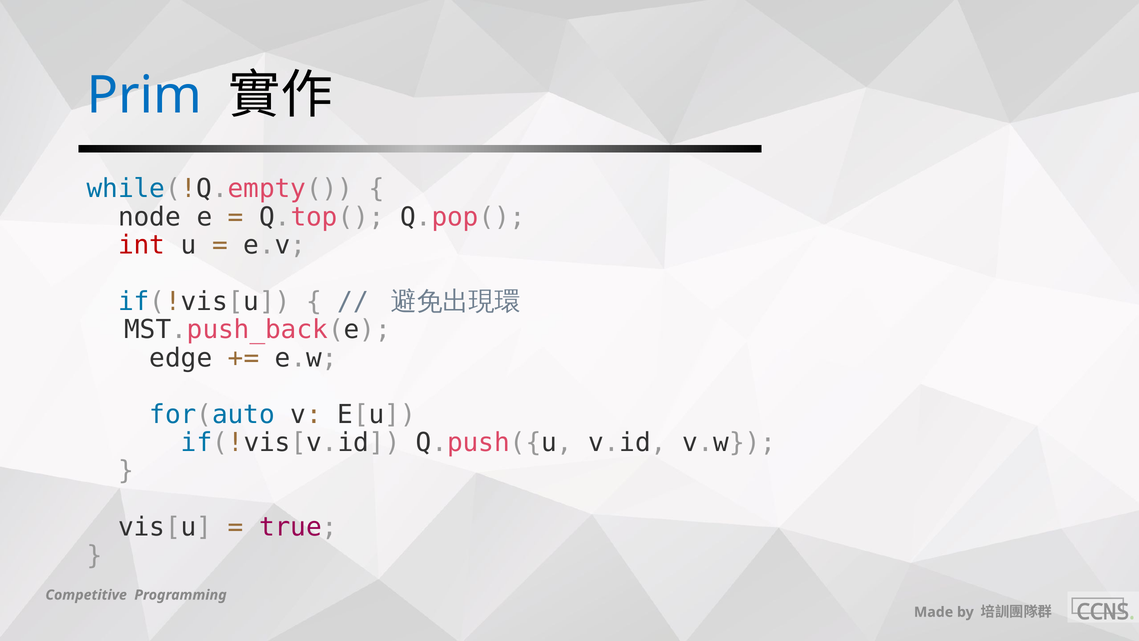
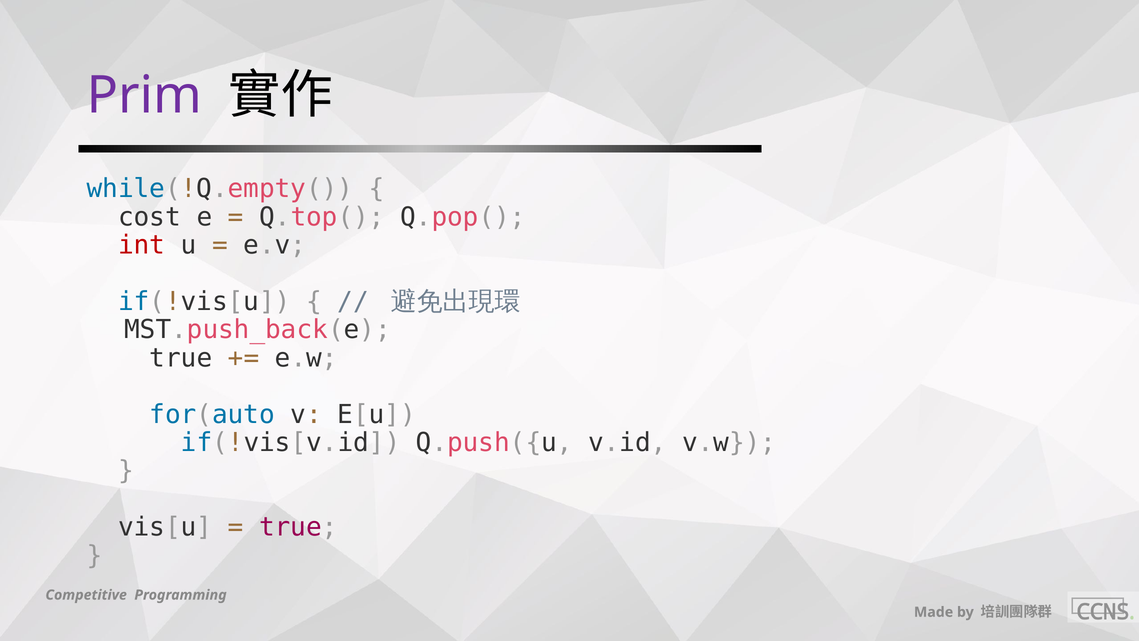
Prim colour: blue -> purple
node: node -> cost
edge at (181, 358): edge -> true
